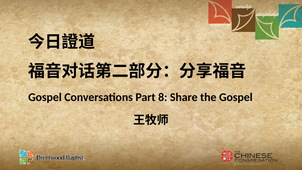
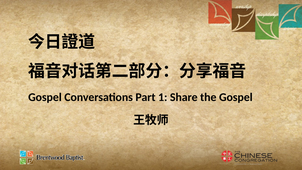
8: 8 -> 1
